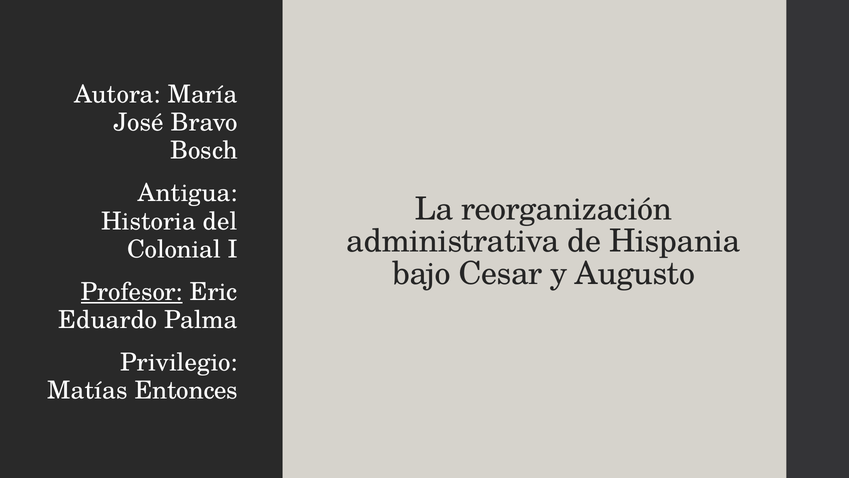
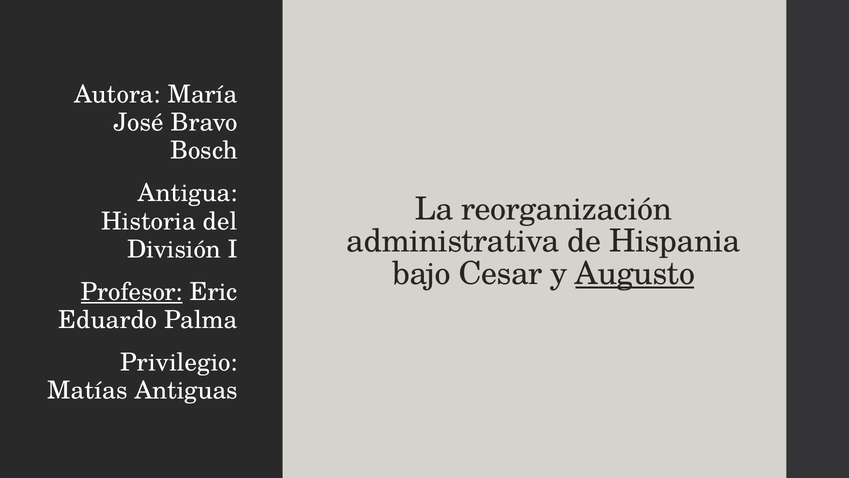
Colonial: Colonial -> División
Augusto underline: none -> present
Entonces: Entonces -> Antiguas
